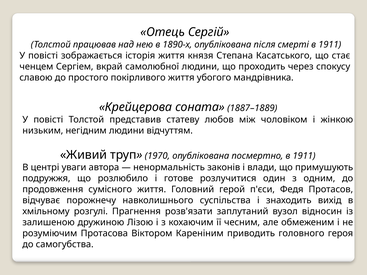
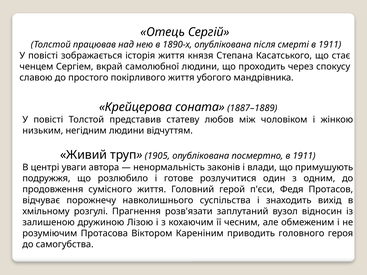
1970: 1970 -> 1905
